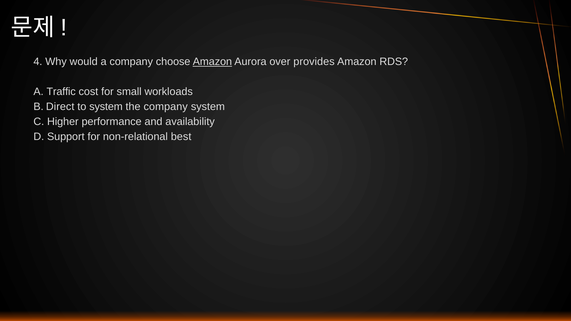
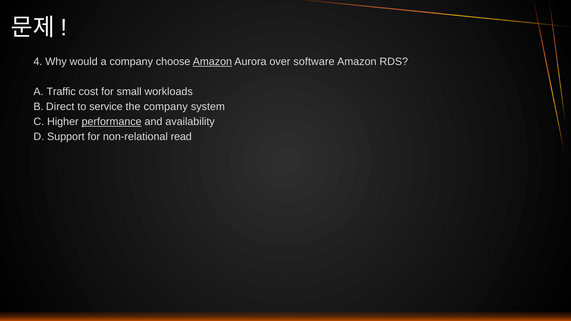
provides: provides -> software
to system: system -> service
performance underline: none -> present
best: best -> read
